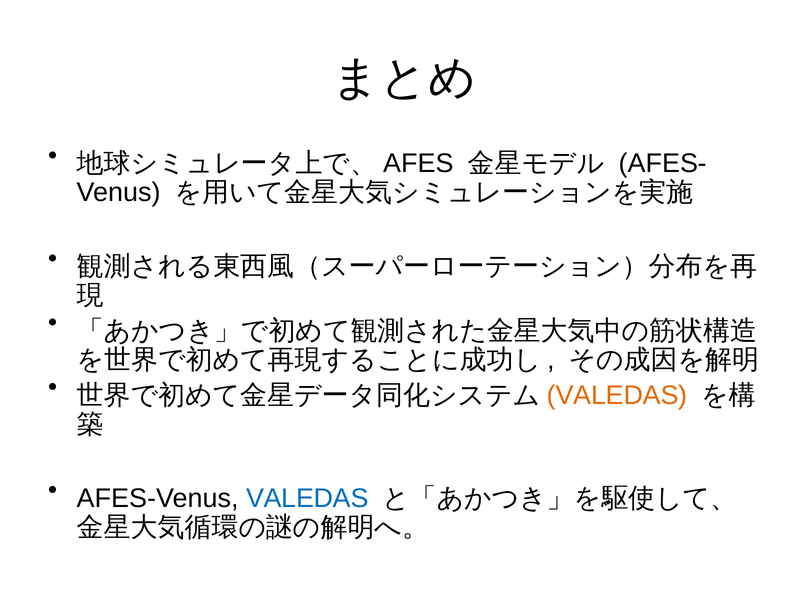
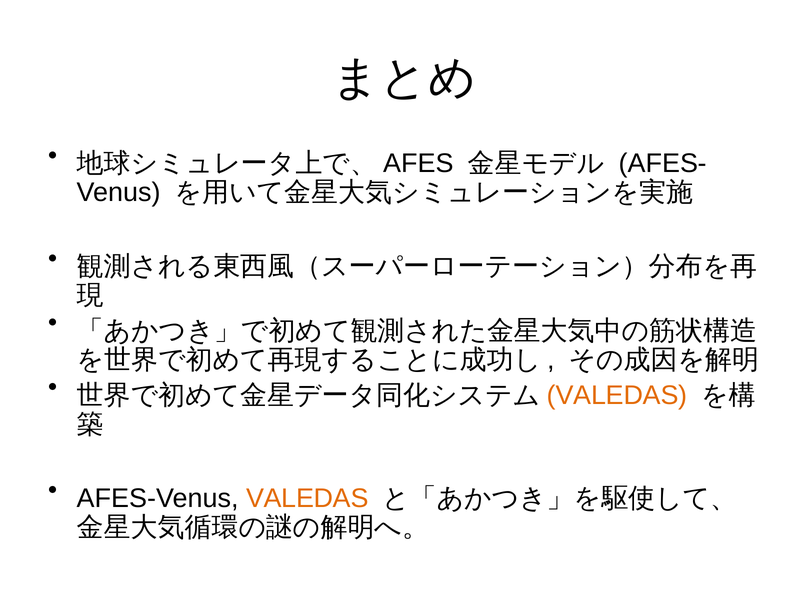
VALEDAS at (307, 498) colour: blue -> orange
